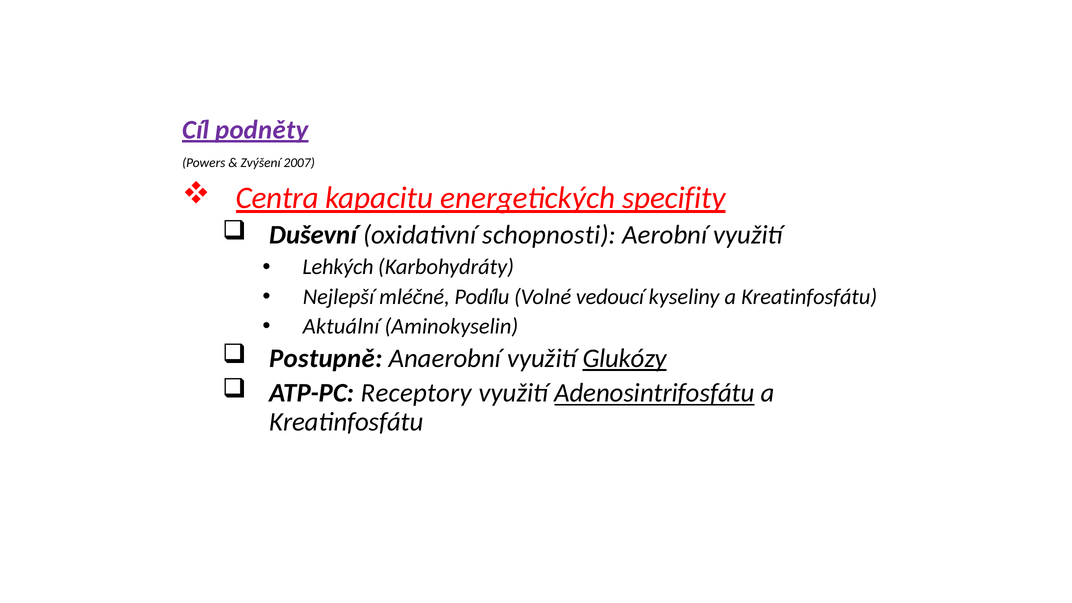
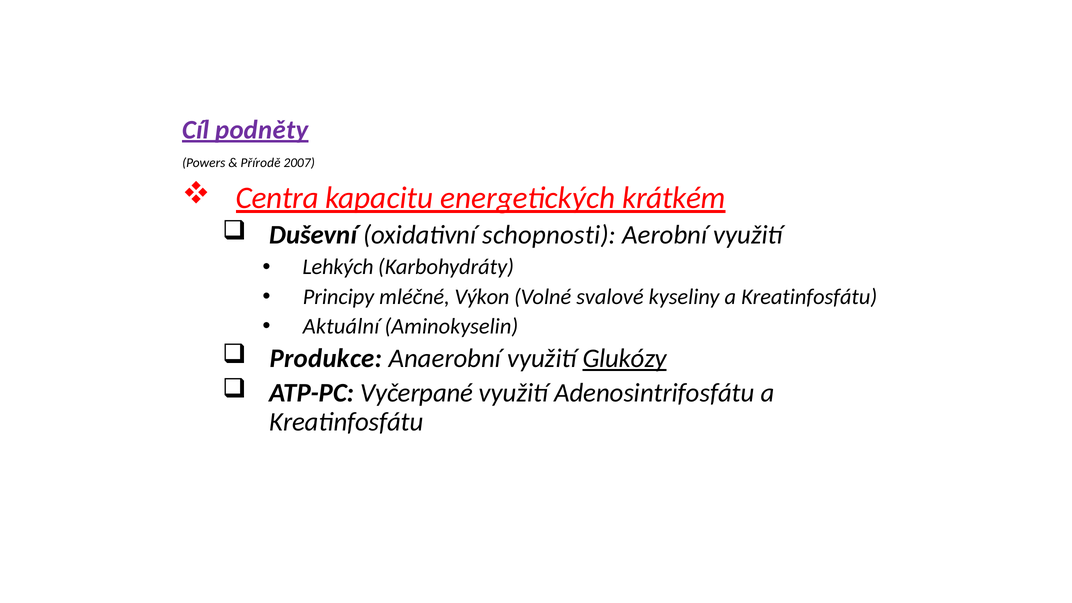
Zvýšení: Zvýšení -> Přírodě
specifity: specifity -> krátkém
Nejlepší: Nejlepší -> Principy
Podílu: Podílu -> Výkon
vedoucí: vedoucí -> svalové
Postupně: Postupně -> Produkce
Receptory: Receptory -> Vyčerpané
Adenosintrifosfátu underline: present -> none
